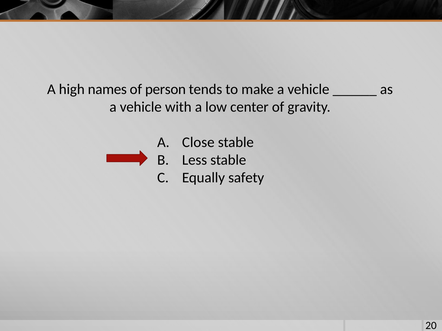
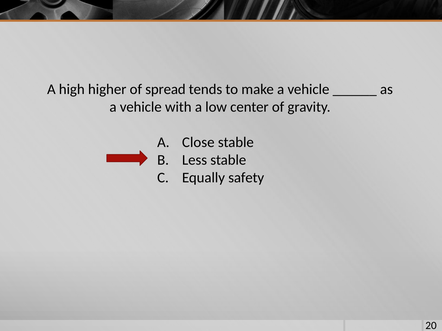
names: names -> higher
person: person -> spread
